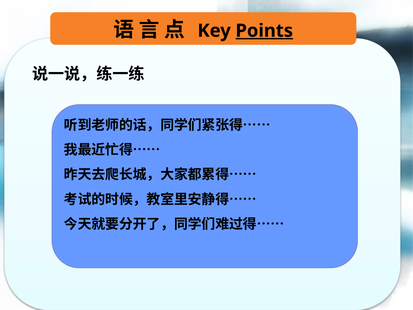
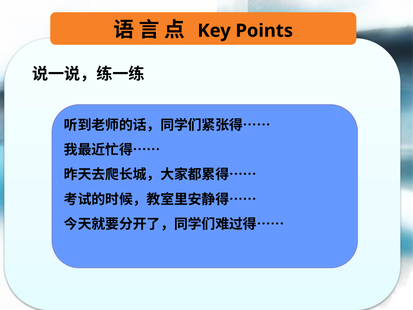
Points underline: present -> none
